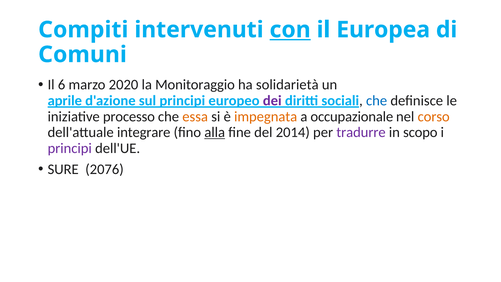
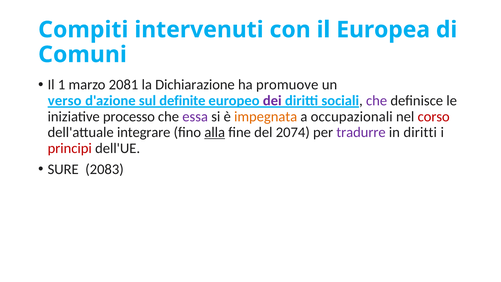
con underline: present -> none
6: 6 -> 1
2020: 2020 -> 2081
Monitoraggio: Monitoraggio -> Dichiarazione
solidarietà: solidarietà -> promuove
aprile: aprile -> verso
sul principi: principi -> definite
che at (377, 101) colour: blue -> purple
essa colour: orange -> purple
occupazionale: occupazionale -> occupazionali
corso colour: orange -> red
2014: 2014 -> 2074
in scopo: scopo -> diritti
principi at (70, 148) colour: purple -> red
2076: 2076 -> 2083
